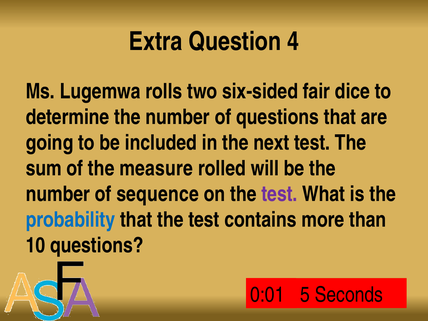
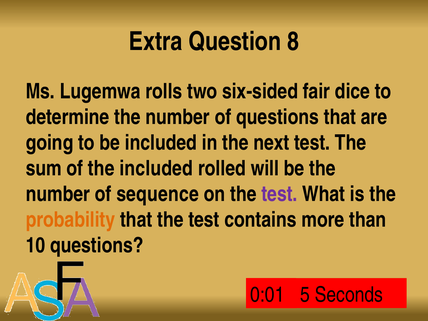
4: 4 -> 8
the measure: measure -> included
probability colour: blue -> orange
